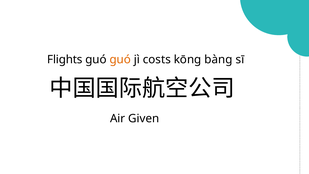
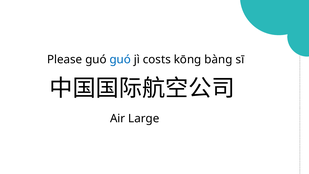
Flights: Flights -> Please
guó at (120, 59) colour: orange -> blue
Given: Given -> Large
